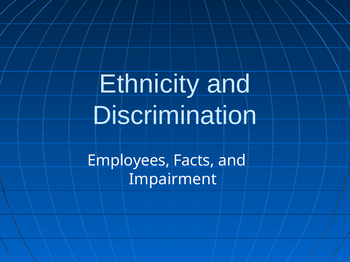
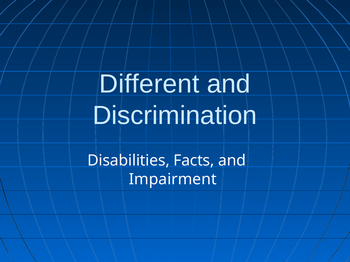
Ethnicity: Ethnicity -> Different
Employees: Employees -> Disabilities
